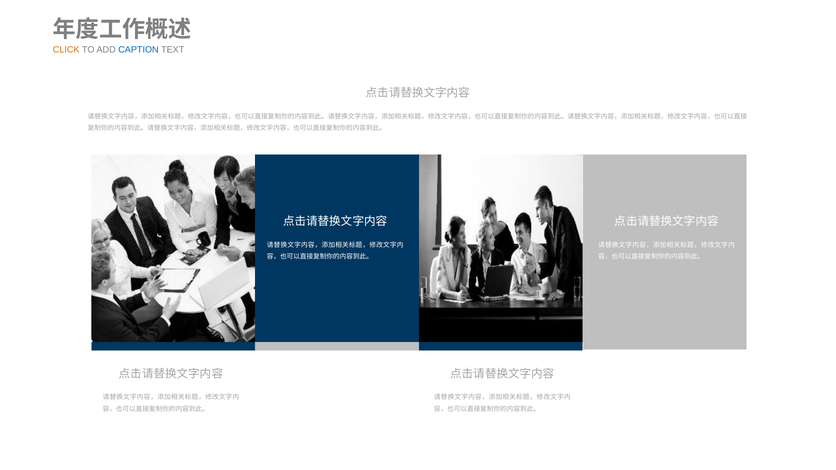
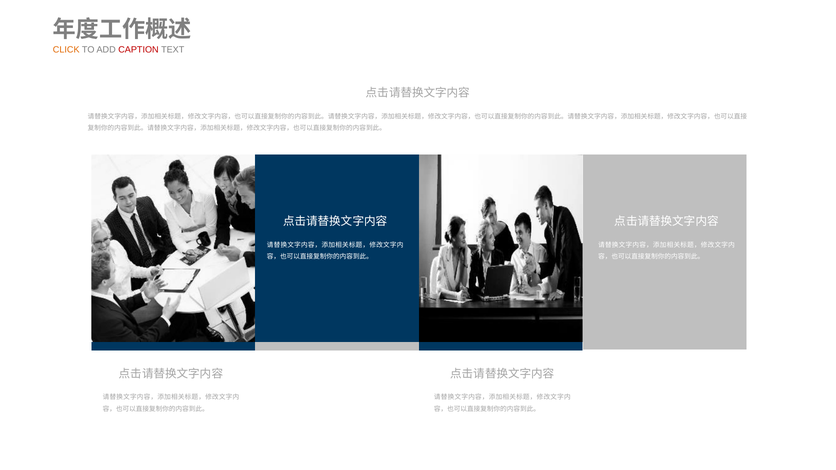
CAPTION colour: blue -> red
